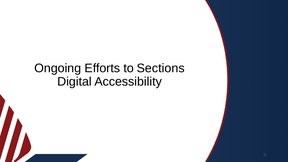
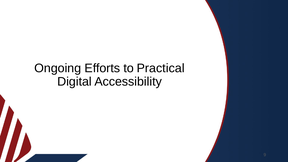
Sections: Sections -> Practical
